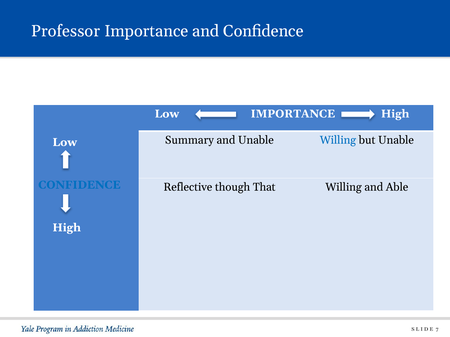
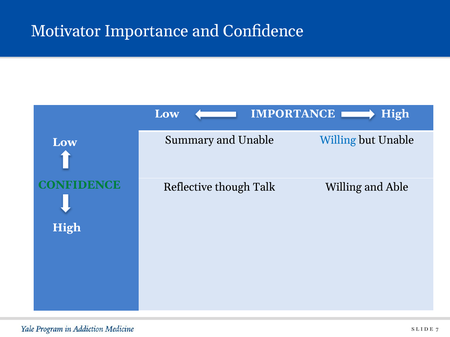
Professor: Professor -> Motivator
CONFIDENCE at (79, 185) colour: blue -> green
That: That -> Talk
